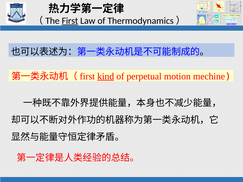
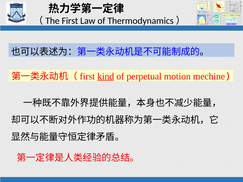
First at (70, 21) underline: present -> none
